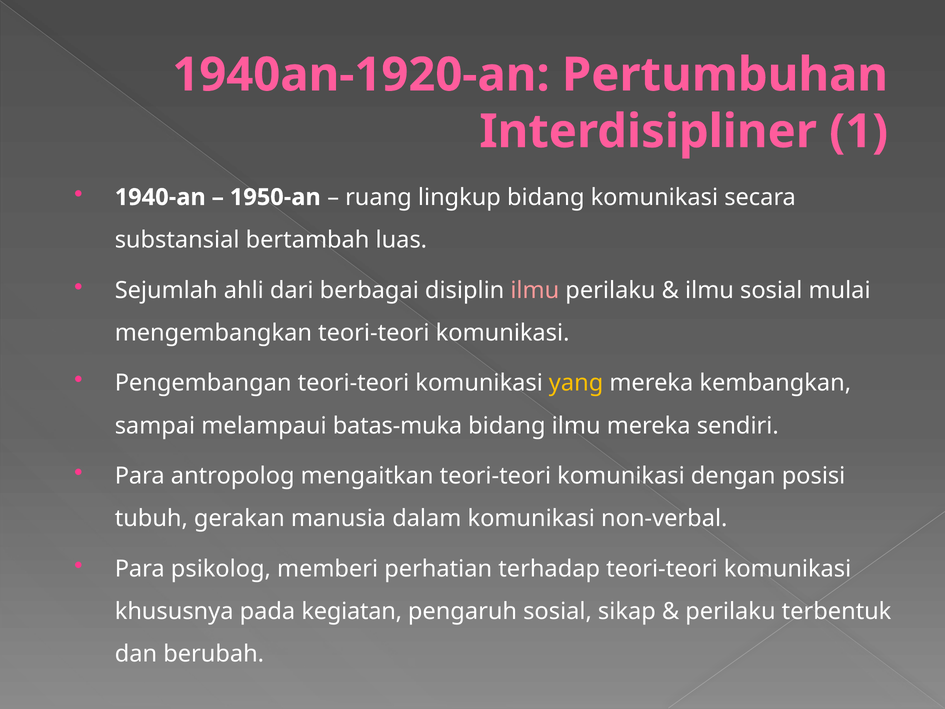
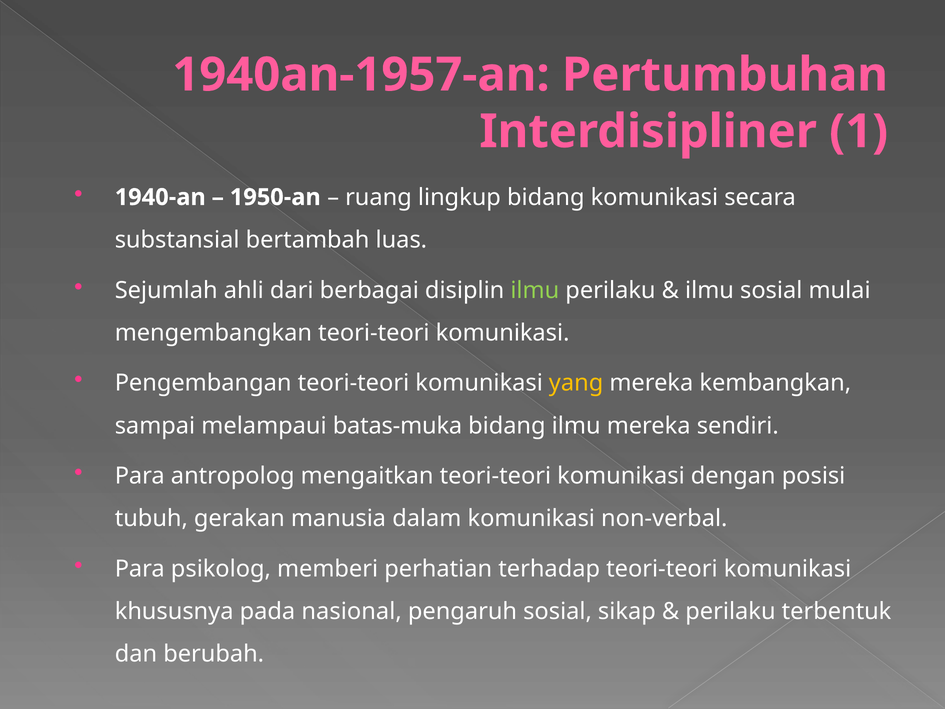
1940an-1920-an: 1940an-1920-an -> 1940an-1957-an
ilmu at (535, 290) colour: pink -> light green
kegiatan: kegiatan -> nasional
